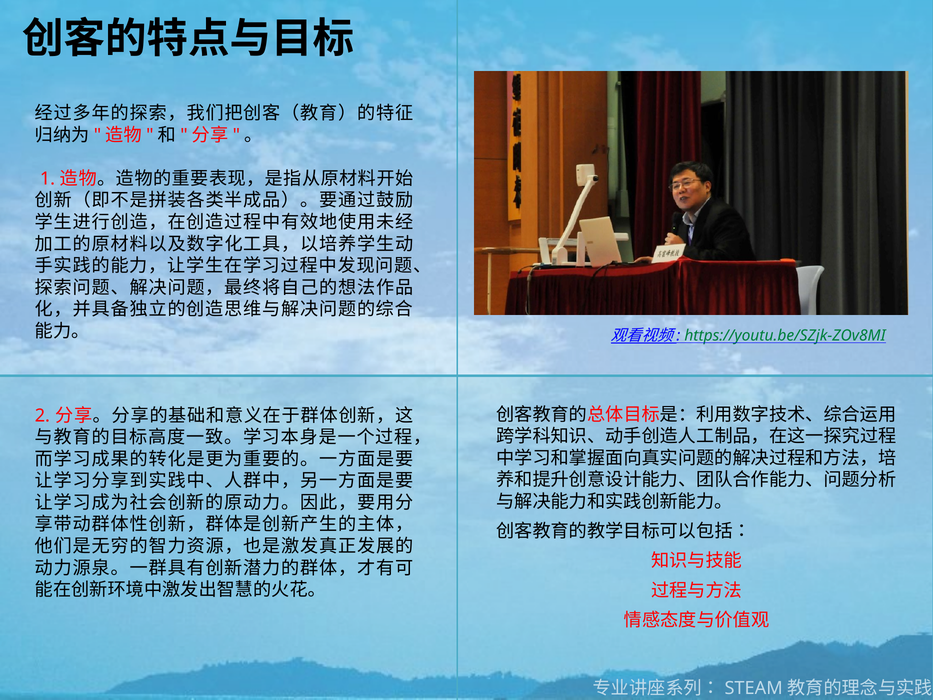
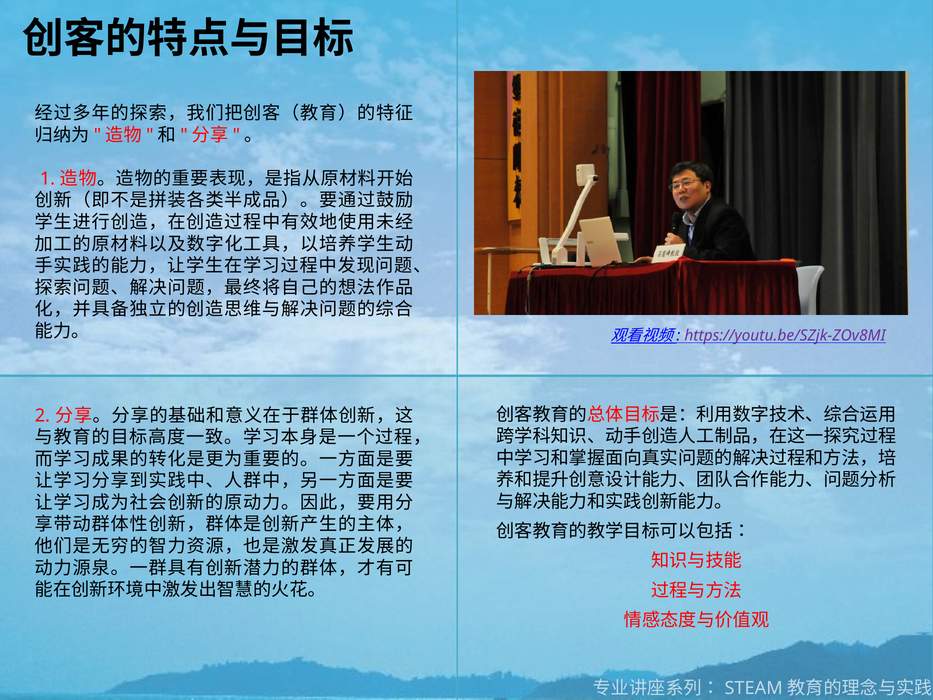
https://youtu.be/SZjk-ZOv8MI colour: green -> purple
